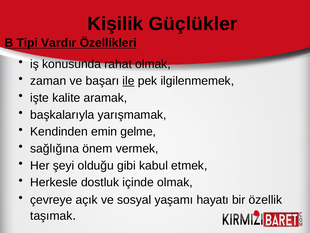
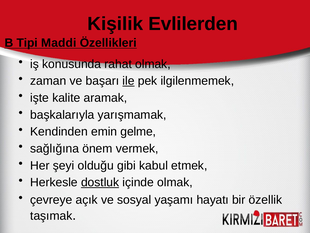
Güçlükler: Güçlükler -> Evlilerden
Vardır: Vardır -> Maddi
dostluk underline: none -> present
